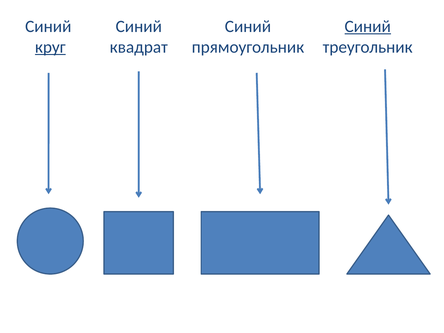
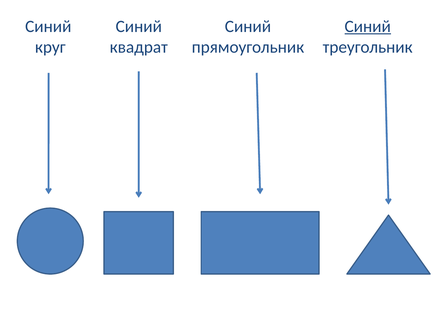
круг underline: present -> none
